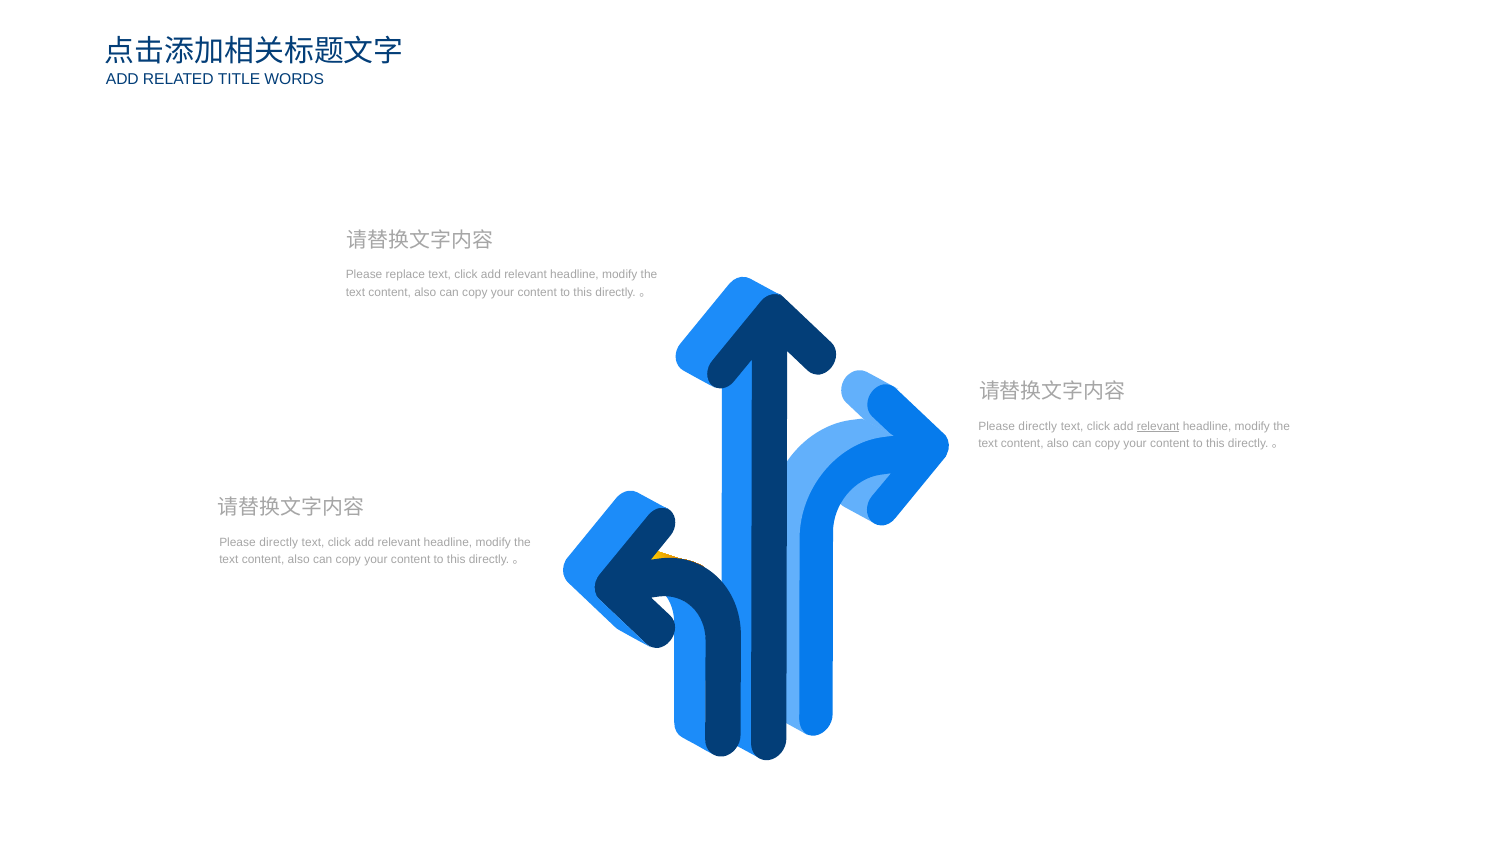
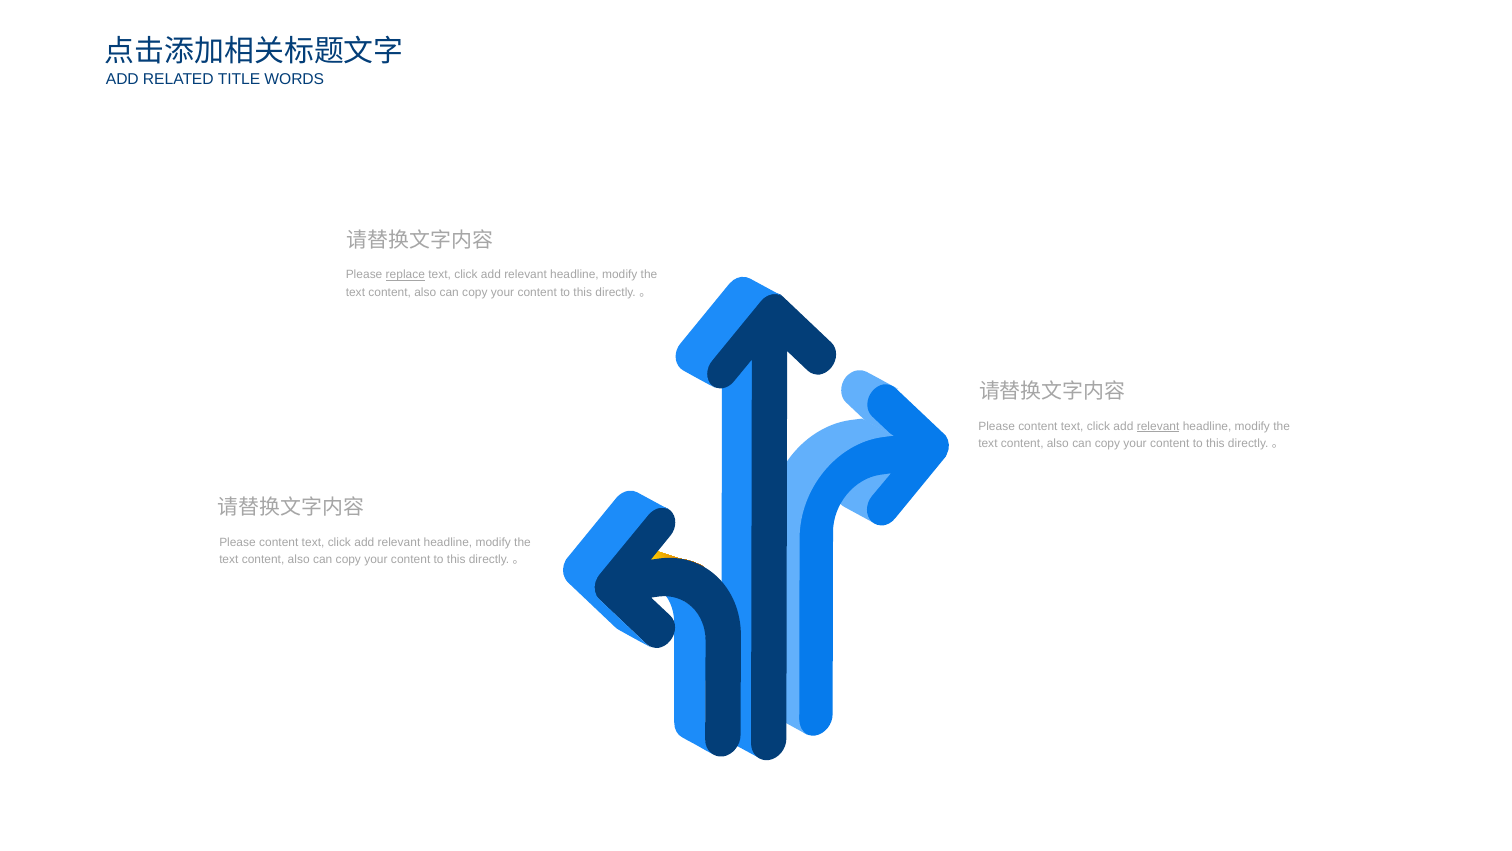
replace underline: none -> present
directly at (1038, 426): directly -> content
directly at (279, 542): directly -> content
